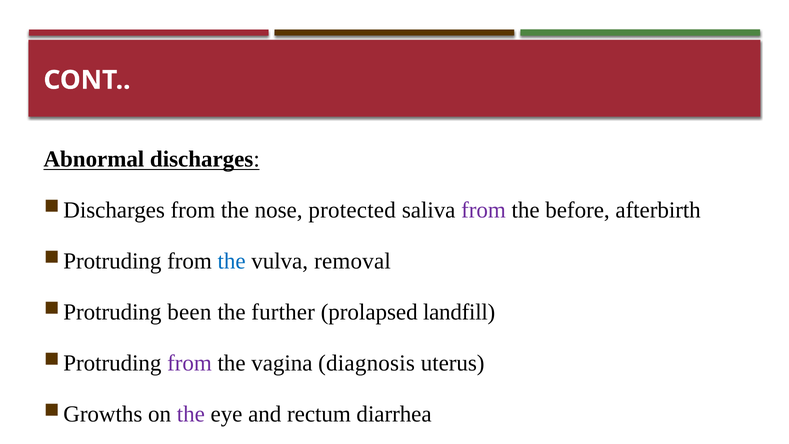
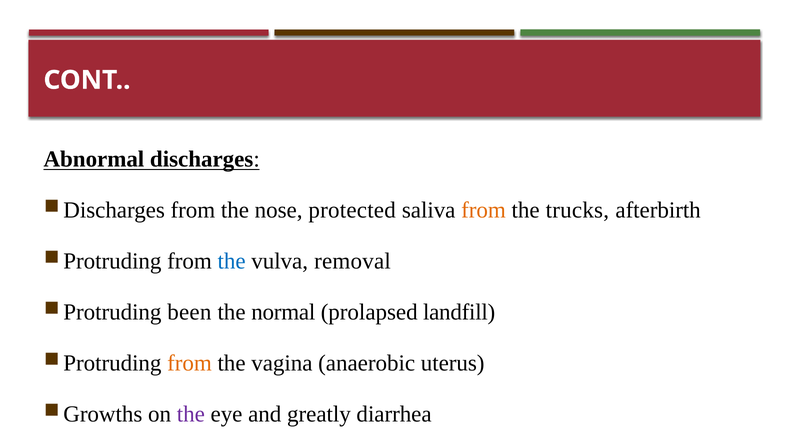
from at (483, 210) colour: purple -> orange
before: before -> trucks
further: further -> normal
from at (189, 363) colour: purple -> orange
diagnosis: diagnosis -> anaerobic
rectum: rectum -> greatly
